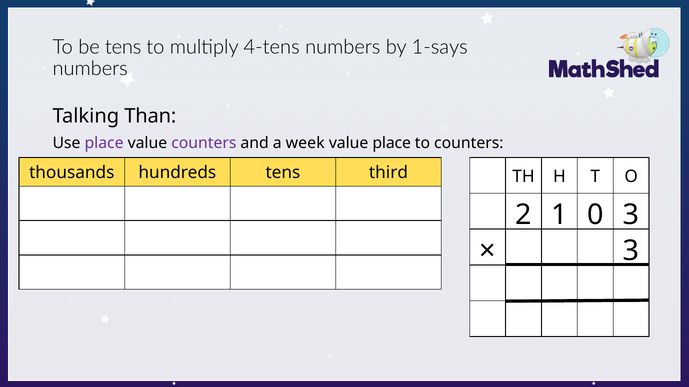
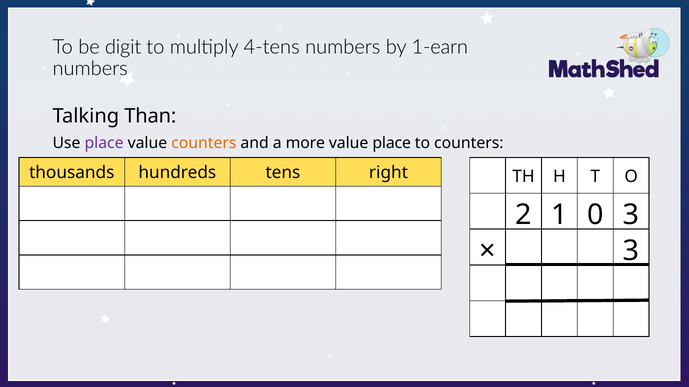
be tens: tens -> digit
1-says: 1-says -> 1-earn
counters at (204, 143) colour: purple -> orange
week: week -> more
third: third -> right
